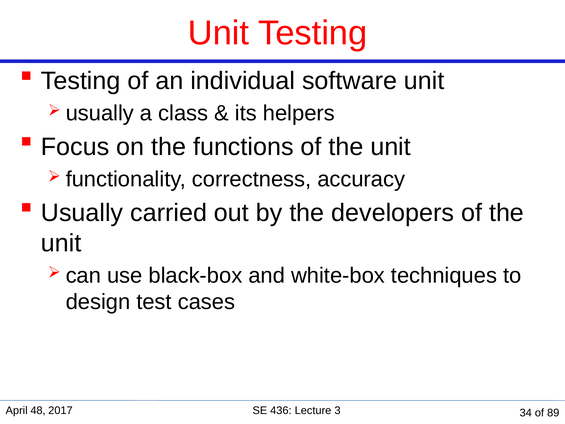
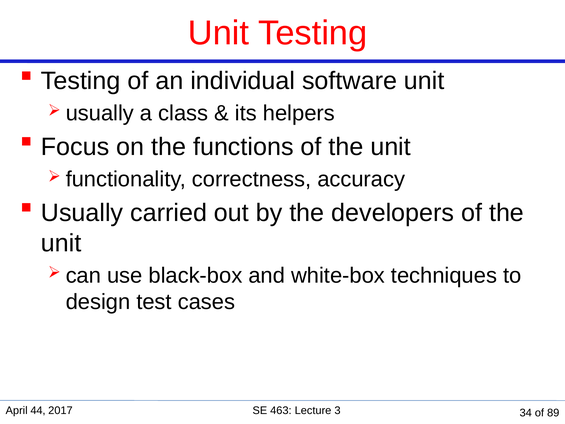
48: 48 -> 44
436: 436 -> 463
